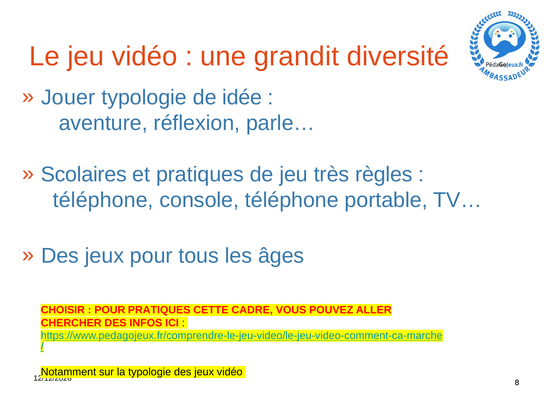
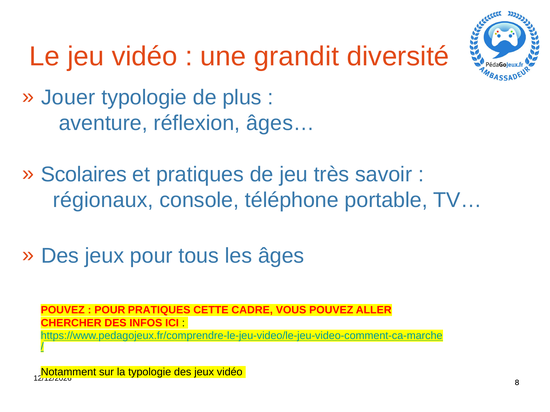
idée: idée -> plus
parle…: parle… -> âges…
règles: règles -> savoir
téléphone at (103, 200): téléphone -> régionaux
CHOISIR at (63, 311): CHOISIR -> POUVEZ
